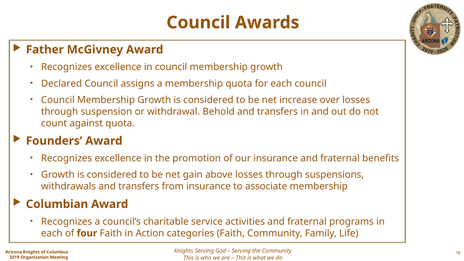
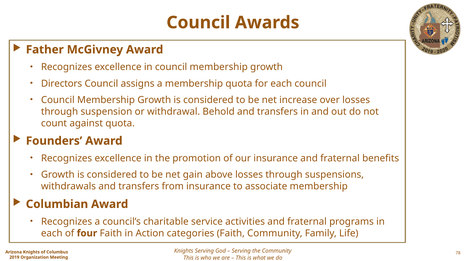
Declared: Declared -> Directors
